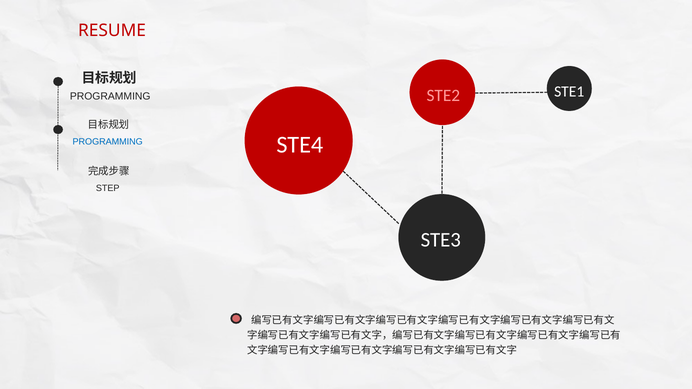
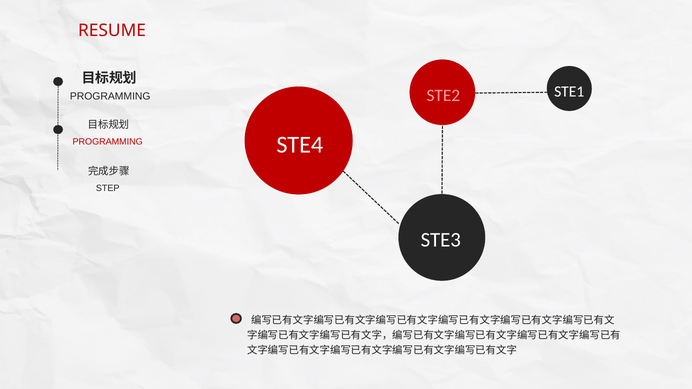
PROGRAMMING at (108, 142) colour: blue -> red
